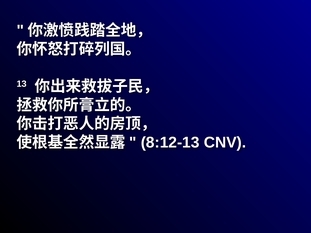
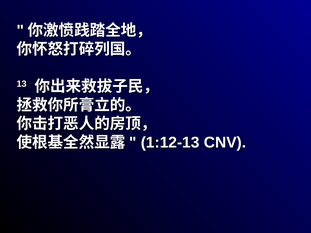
8:12-13: 8:12-13 -> 1:12-13
